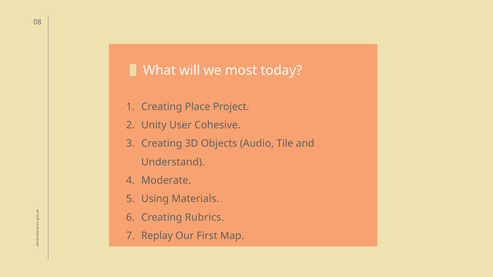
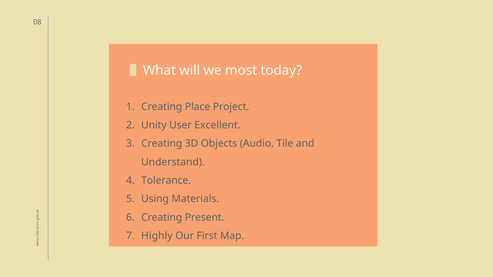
Cohesive: Cohesive -> Excellent
Moderate: Moderate -> Tolerance
Rubrics: Rubrics -> Present
Replay: Replay -> Highly
